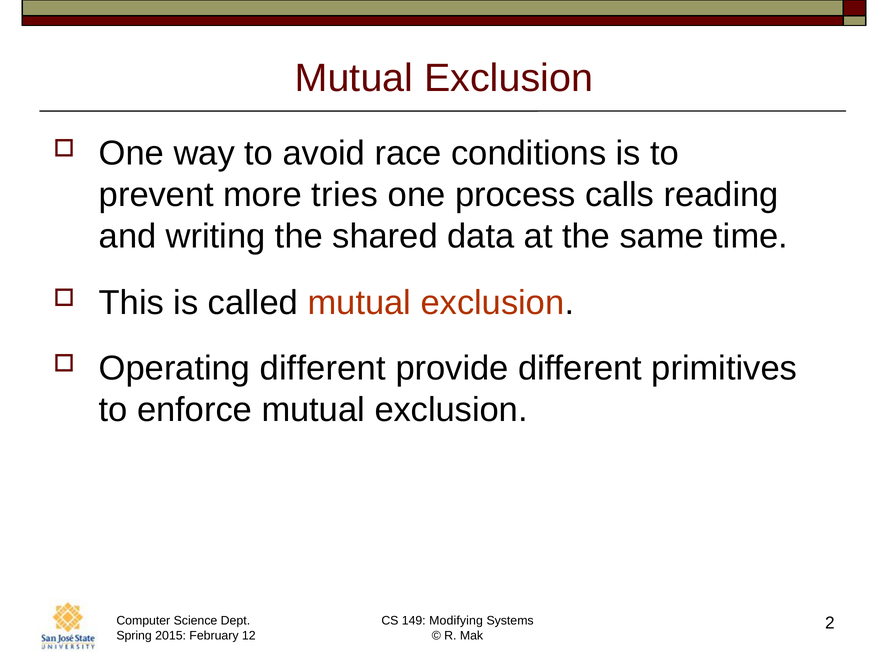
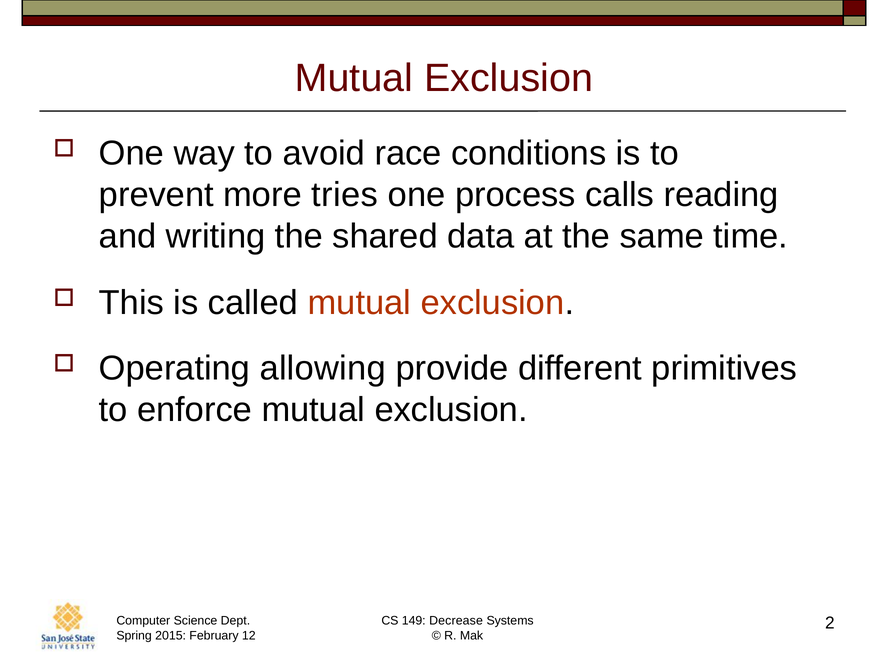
Operating different: different -> allowing
Modifying: Modifying -> Decrease
